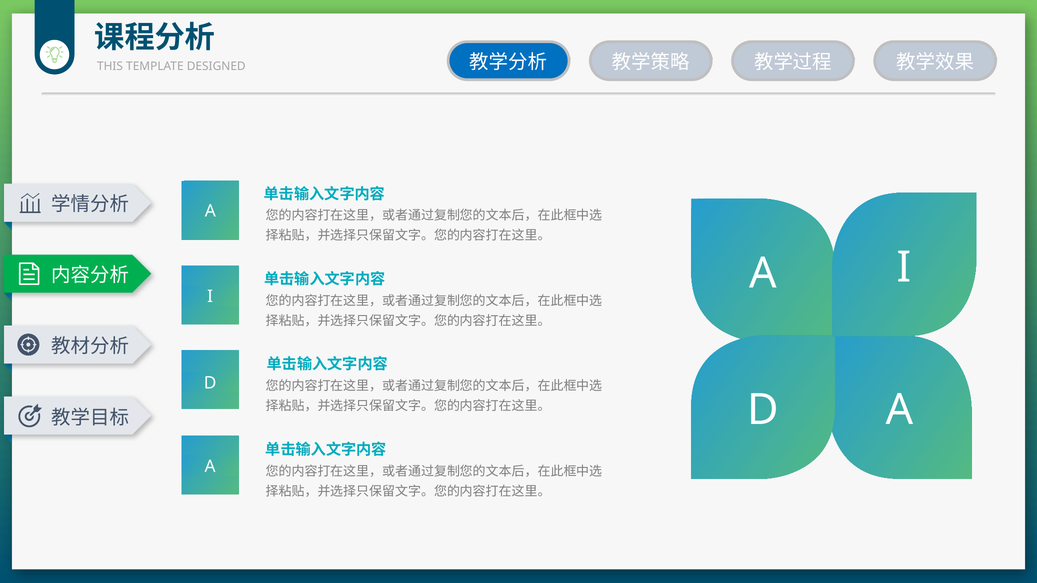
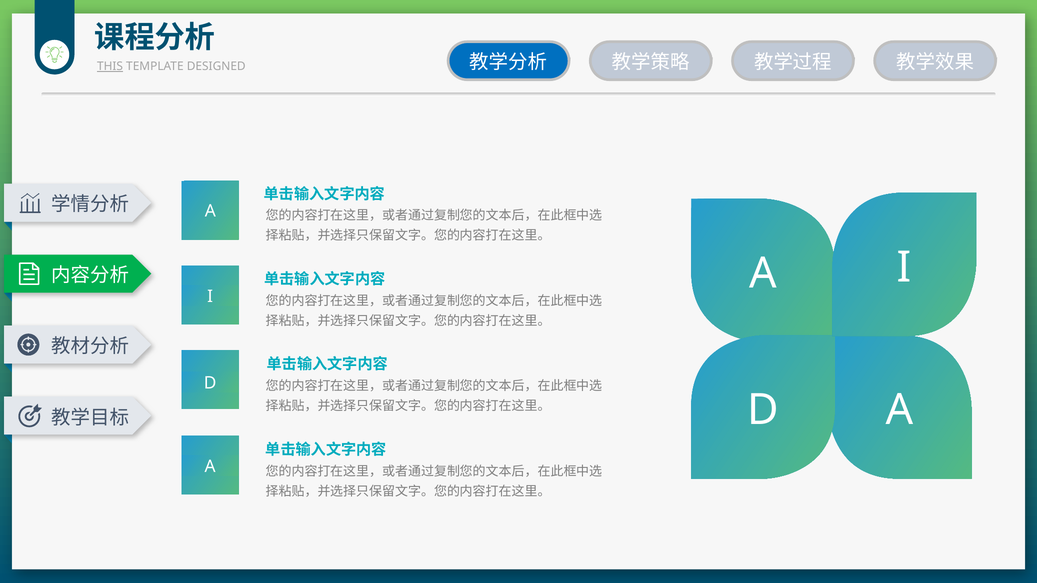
THIS underline: none -> present
